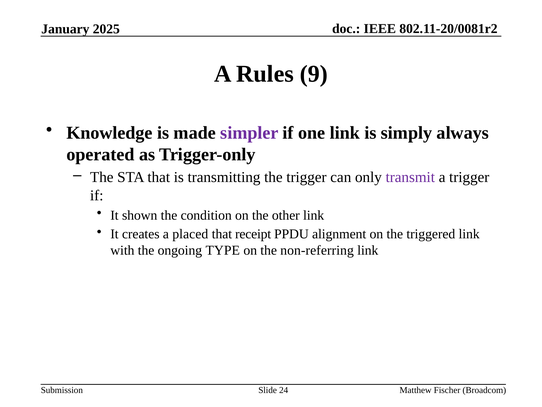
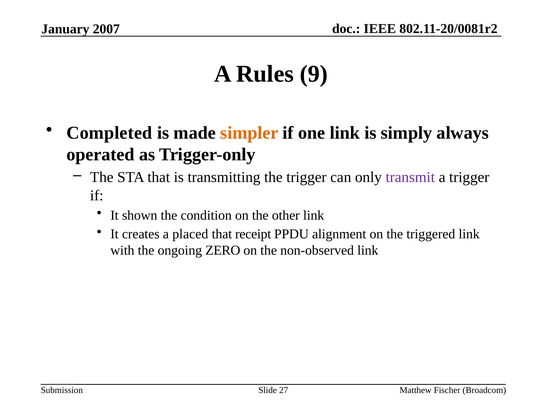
2025: 2025 -> 2007
Knowledge: Knowledge -> Completed
simpler colour: purple -> orange
TYPE: TYPE -> ZERO
non-referring: non-referring -> non-observed
24: 24 -> 27
